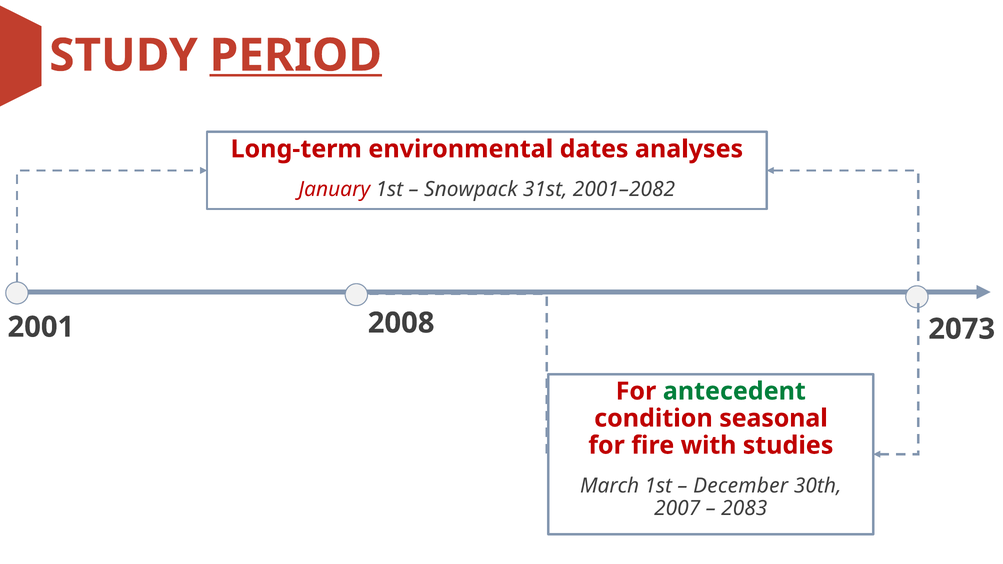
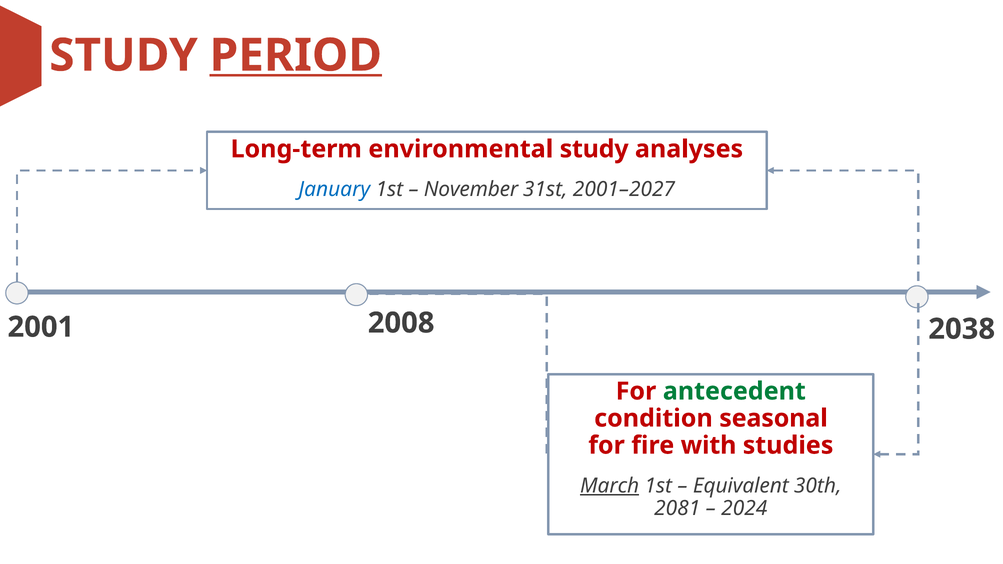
environmental dates: dates -> study
January colour: red -> blue
Snowpack: Snowpack -> November
2001–2082: 2001–2082 -> 2001–2027
2073: 2073 -> 2038
March underline: none -> present
December: December -> Equivalent
2007: 2007 -> 2081
2083: 2083 -> 2024
